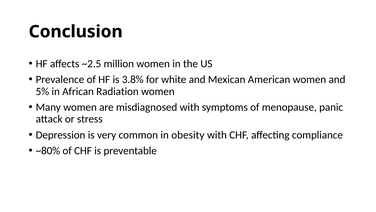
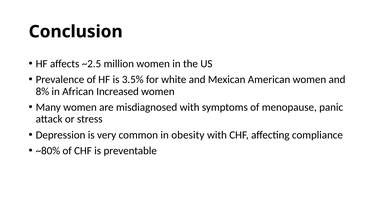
3.8%: 3.8% -> 3.5%
5%: 5% -> 8%
Radiation: Radiation -> Increased
